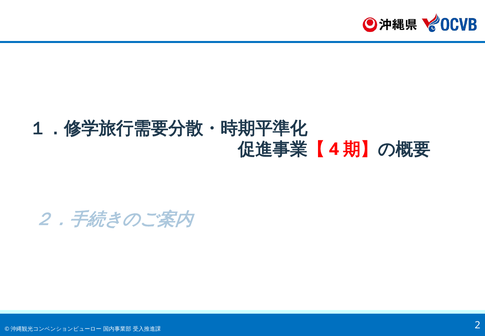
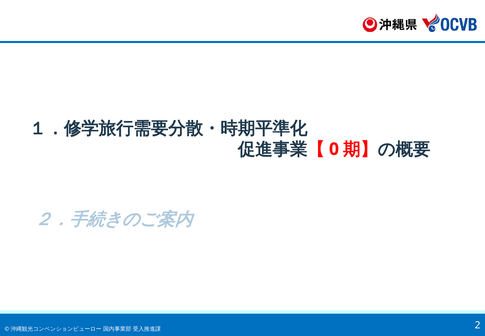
4: 4 -> 0
